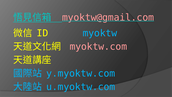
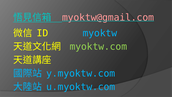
myoktw.com colour: pink -> light green
